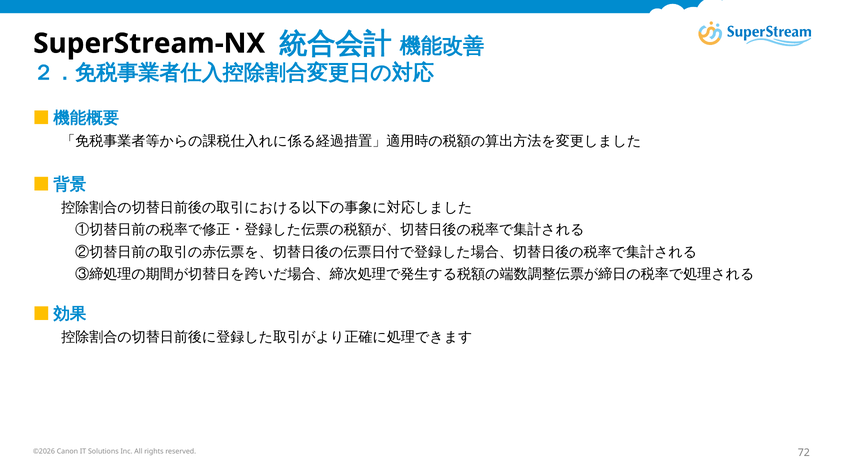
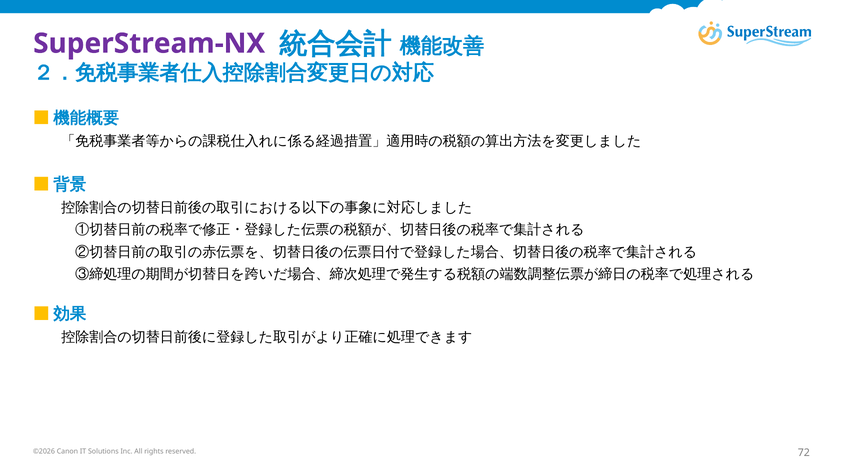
SuperStream-NX colour: black -> purple
